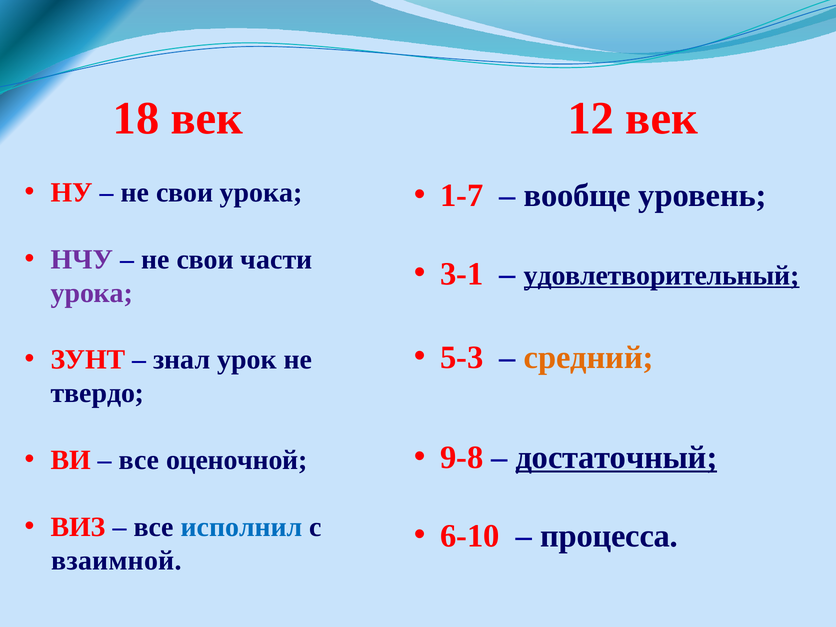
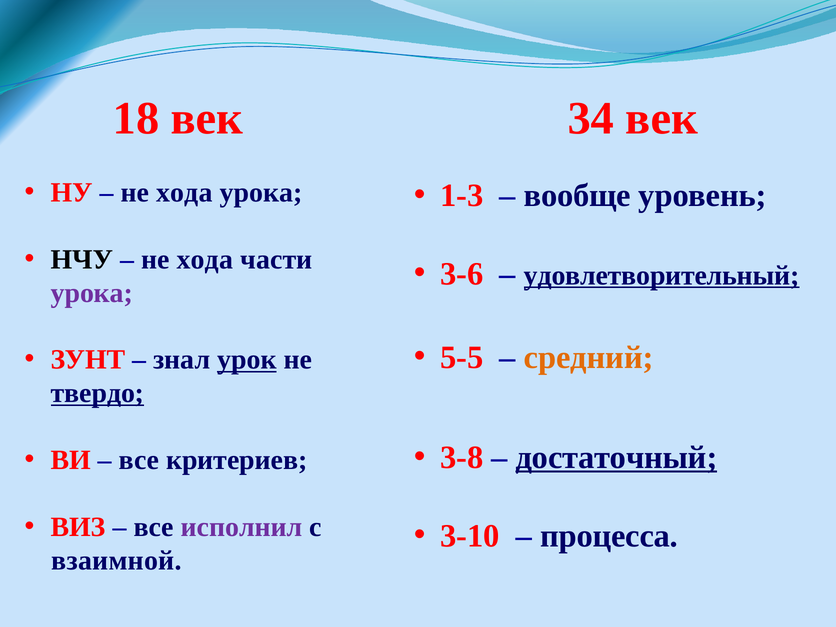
12: 12 -> 34
свои at (185, 193): свои -> хода
1-7: 1-7 -> 1-3
НЧУ colour: purple -> black
свои at (205, 259): свои -> хода
3-1: 3-1 -> 3-6
5-3: 5-3 -> 5-5
урок underline: none -> present
твердо underline: none -> present
9-8: 9-8 -> 3-8
оценочной: оценочной -> критериев
исполнил colour: blue -> purple
6-10: 6-10 -> 3-10
